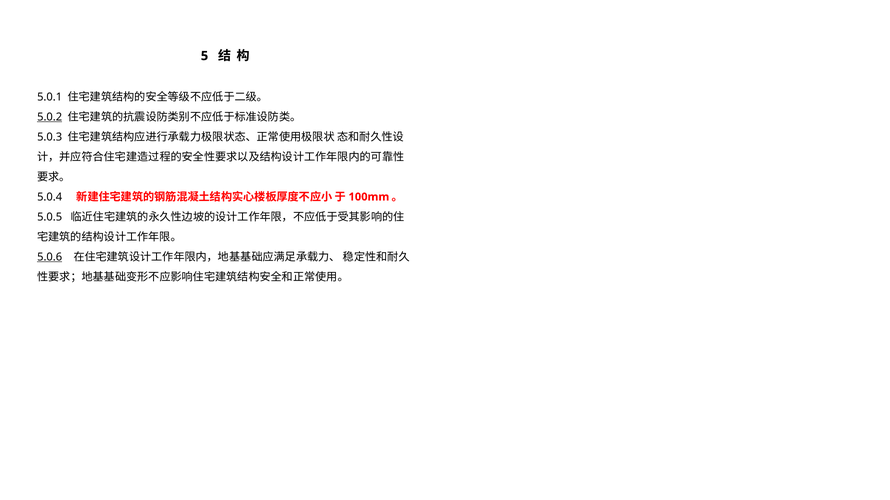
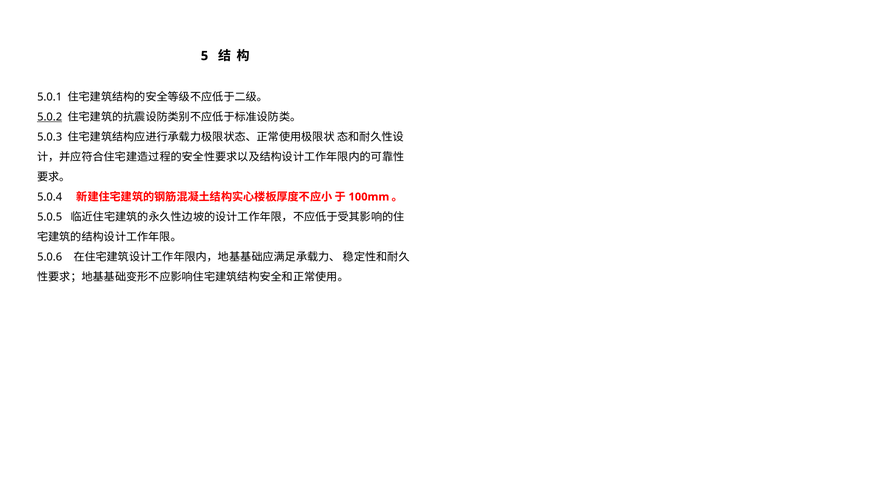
5.0.6 underline: present -> none
